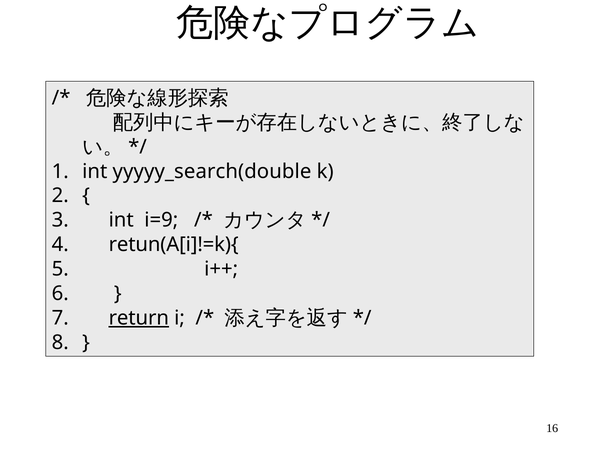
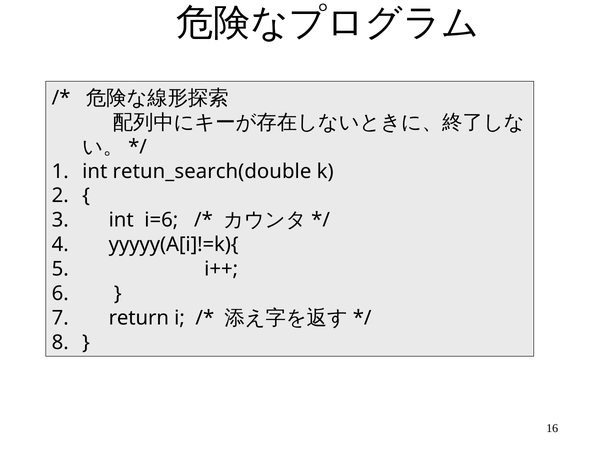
yyyyy_search(double: yyyyy_search(double -> retun_search(double
i=9: i=9 -> i=6
retun(A[i]!=k){: retun(A[i]!=k){ -> yyyyy(A[i]!=k){
return underline: present -> none
